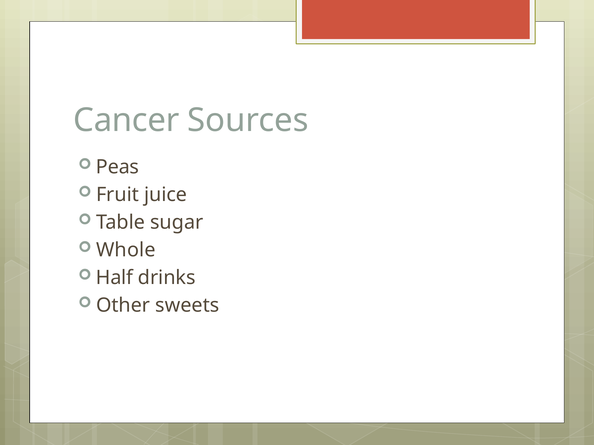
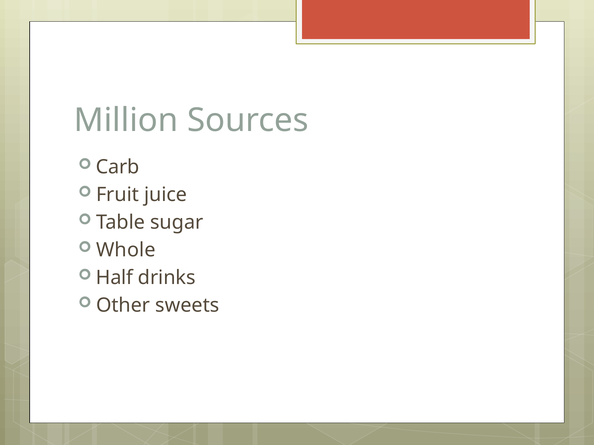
Cancer: Cancer -> Million
Peas: Peas -> Carb
